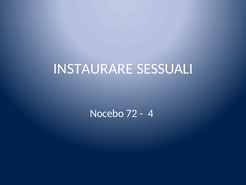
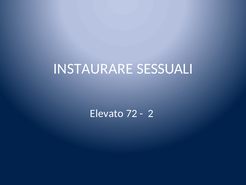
Nocebo: Nocebo -> Elevato
4: 4 -> 2
